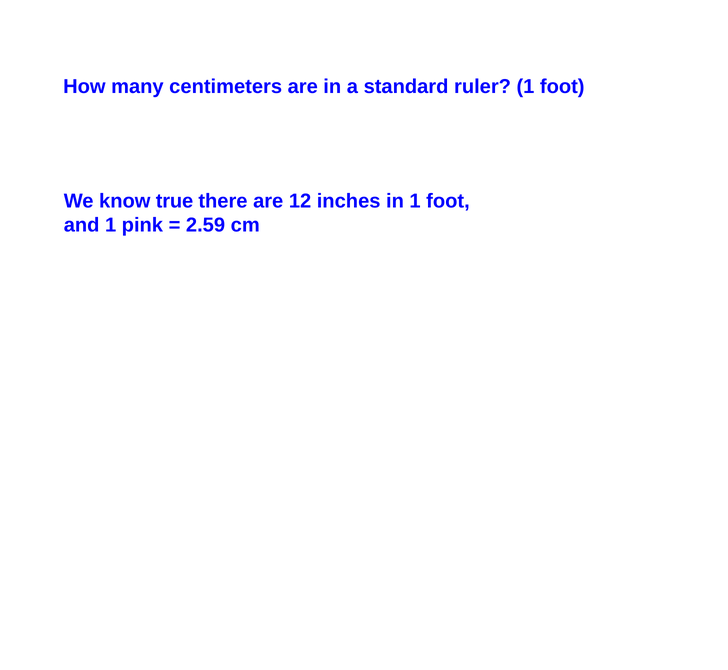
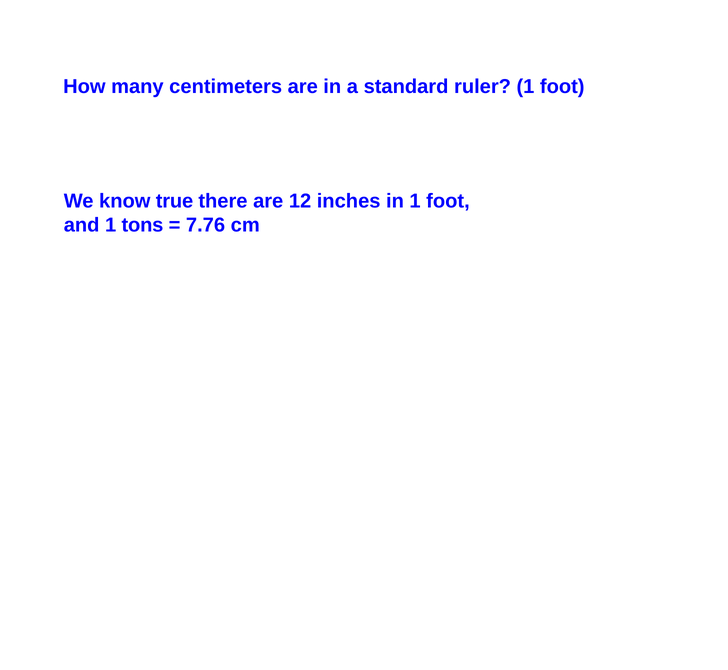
pink: pink -> tons
2.59: 2.59 -> 7.76
